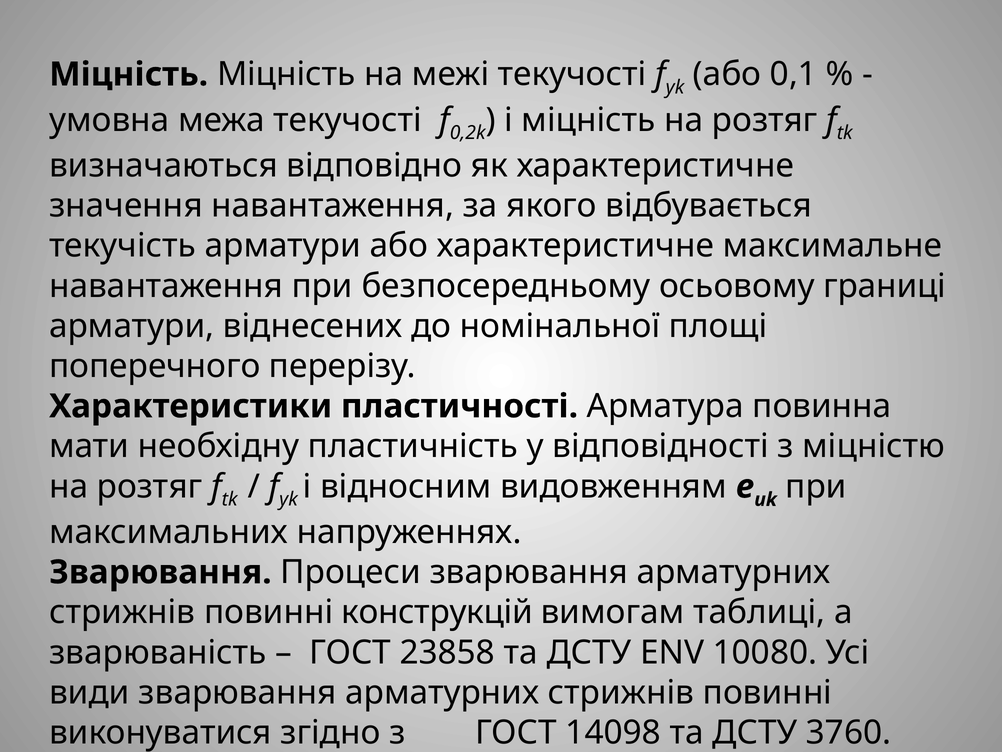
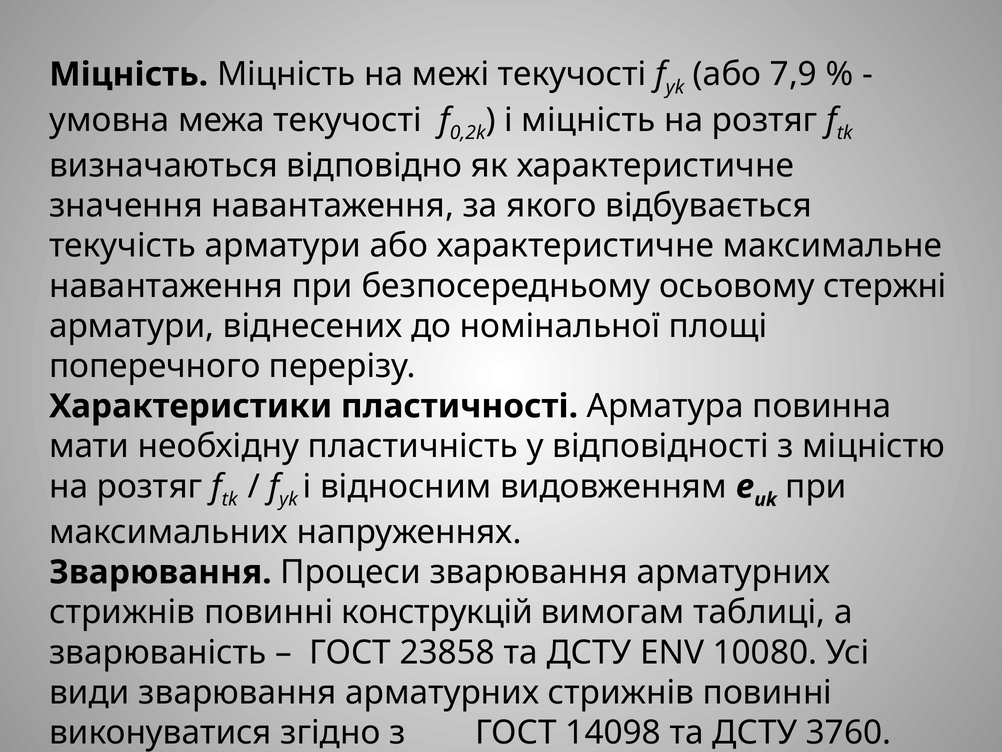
0,1: 0,1 -> 7,9
границі: границі -> стержні
